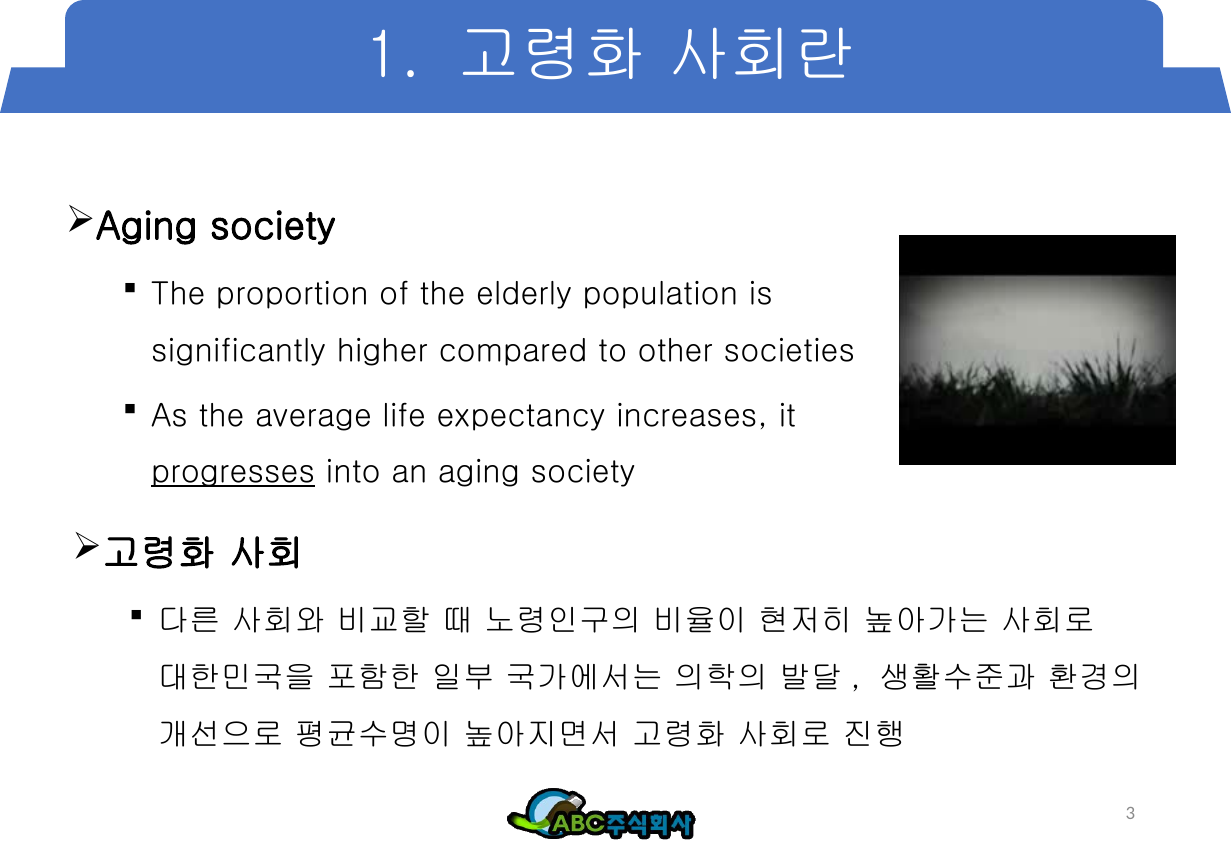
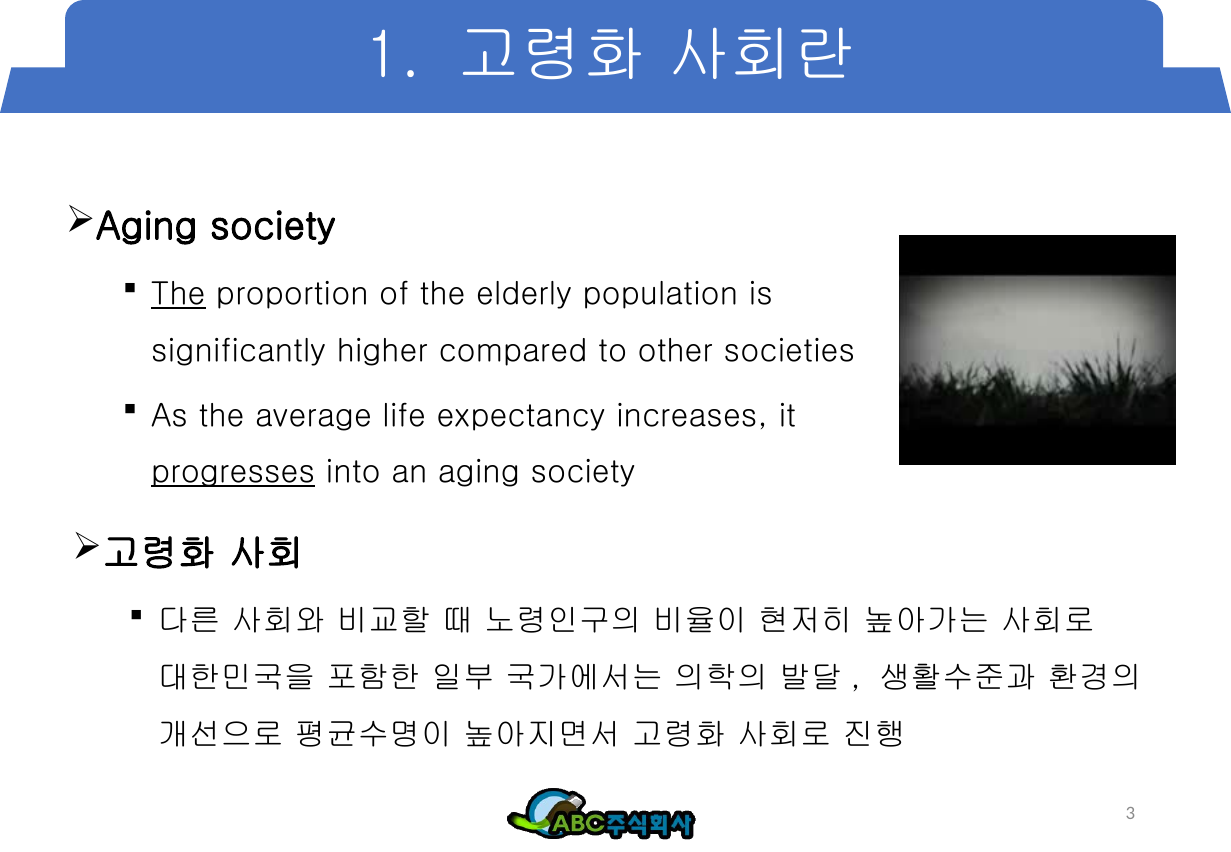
The at (178, 294) underline: none -> present
